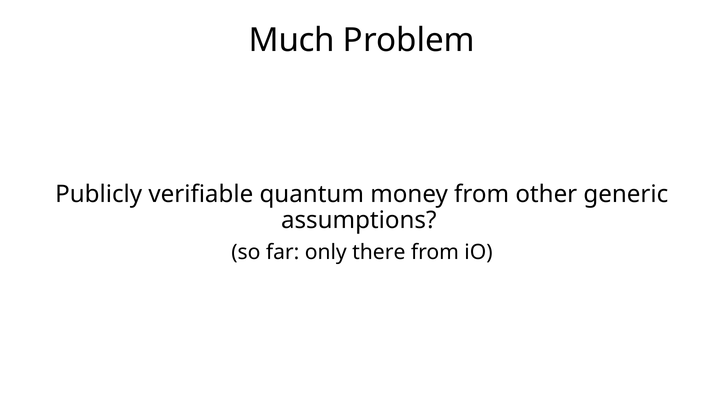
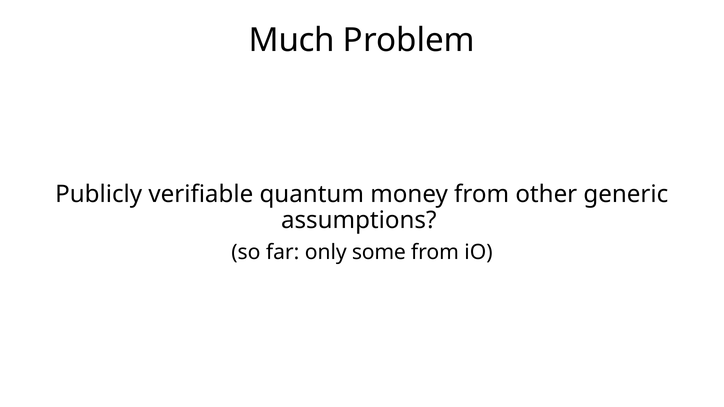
there: there -> some
